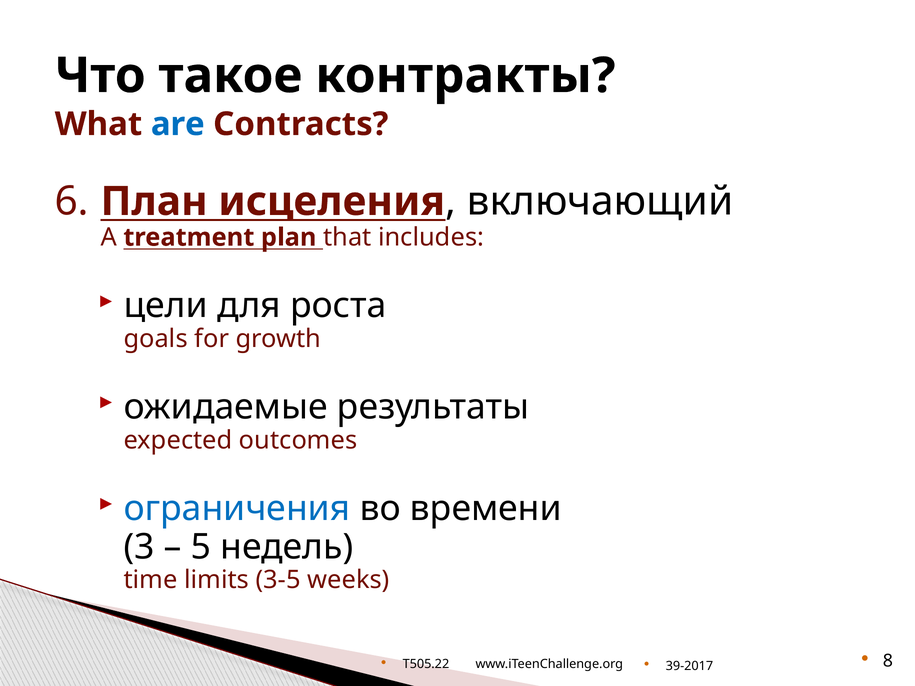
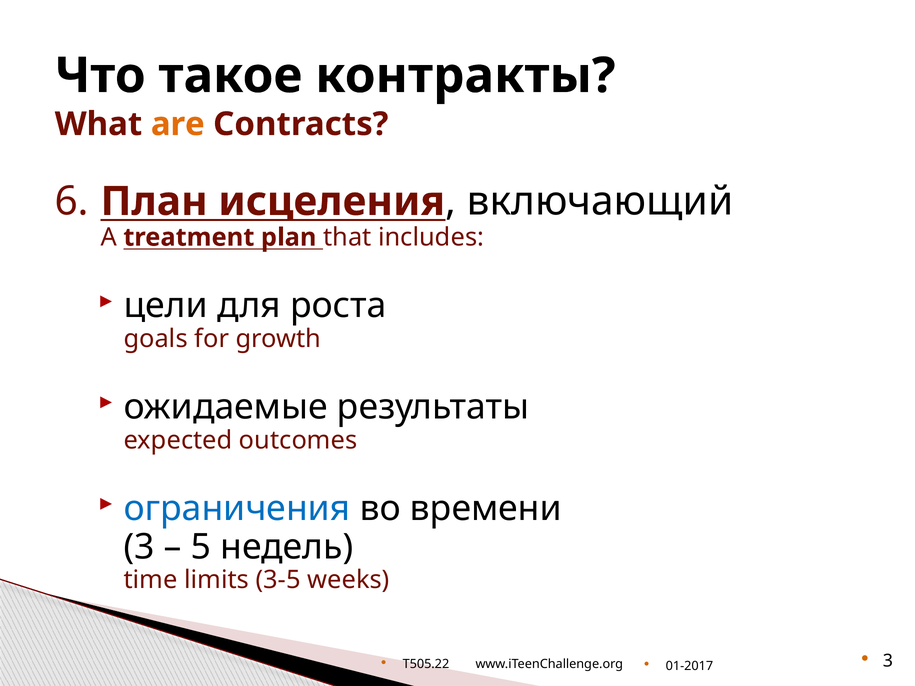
are colour: blue -> orange
8 at (888, 661): 8 -> 3
39-2017: 39-2017 -> 01-2017
